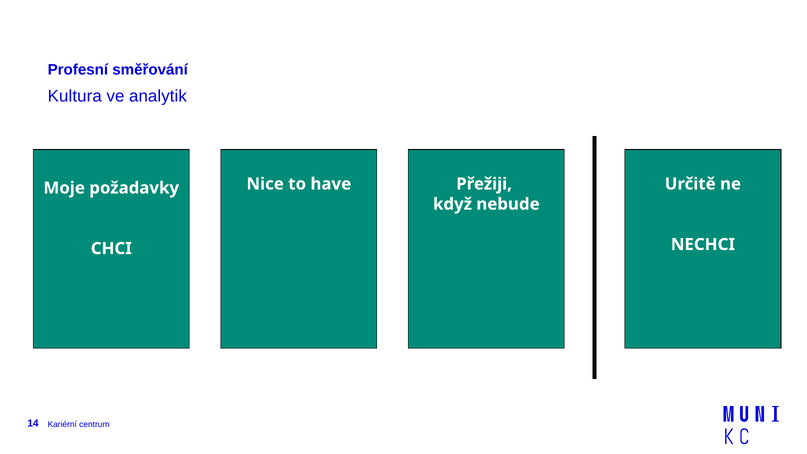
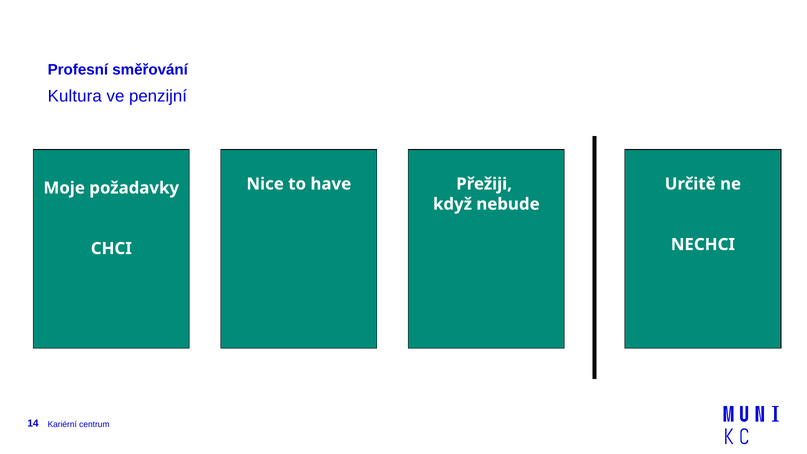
analytik: analytik -> penzijní
